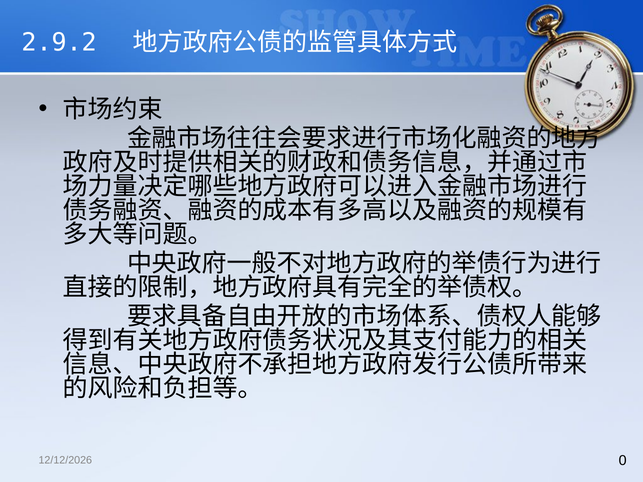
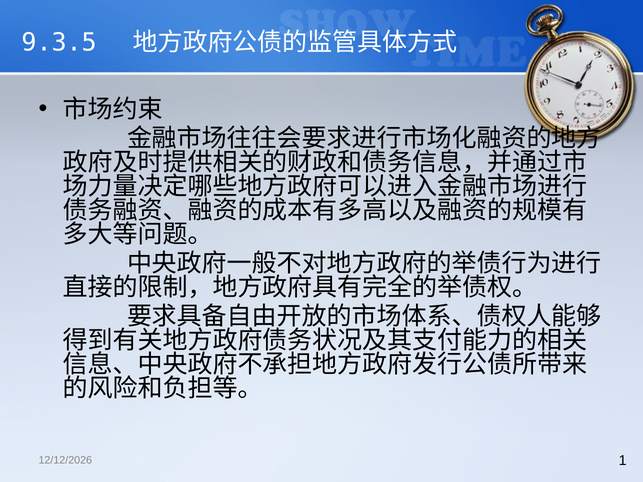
2.9.2: 2.9.2 -> 9.3.5
0: 0 -> 1
